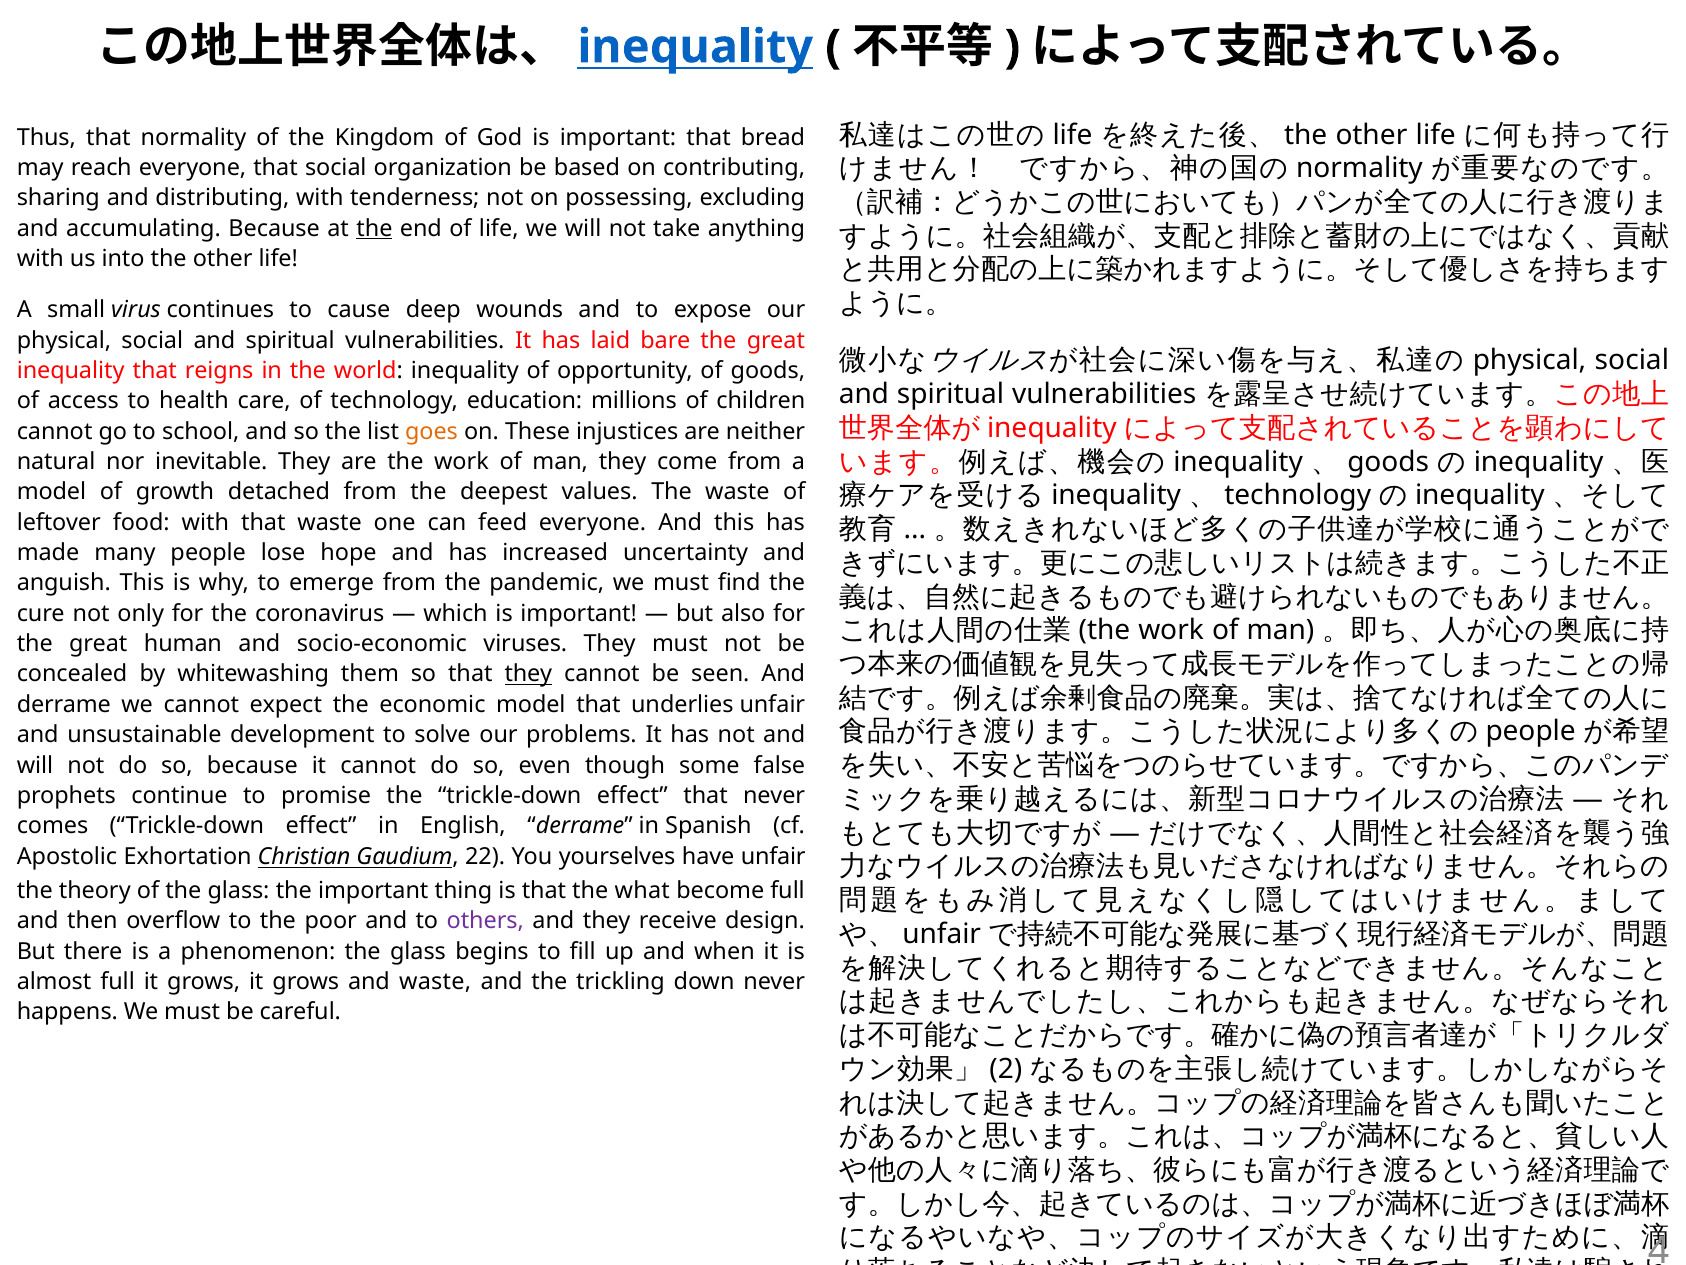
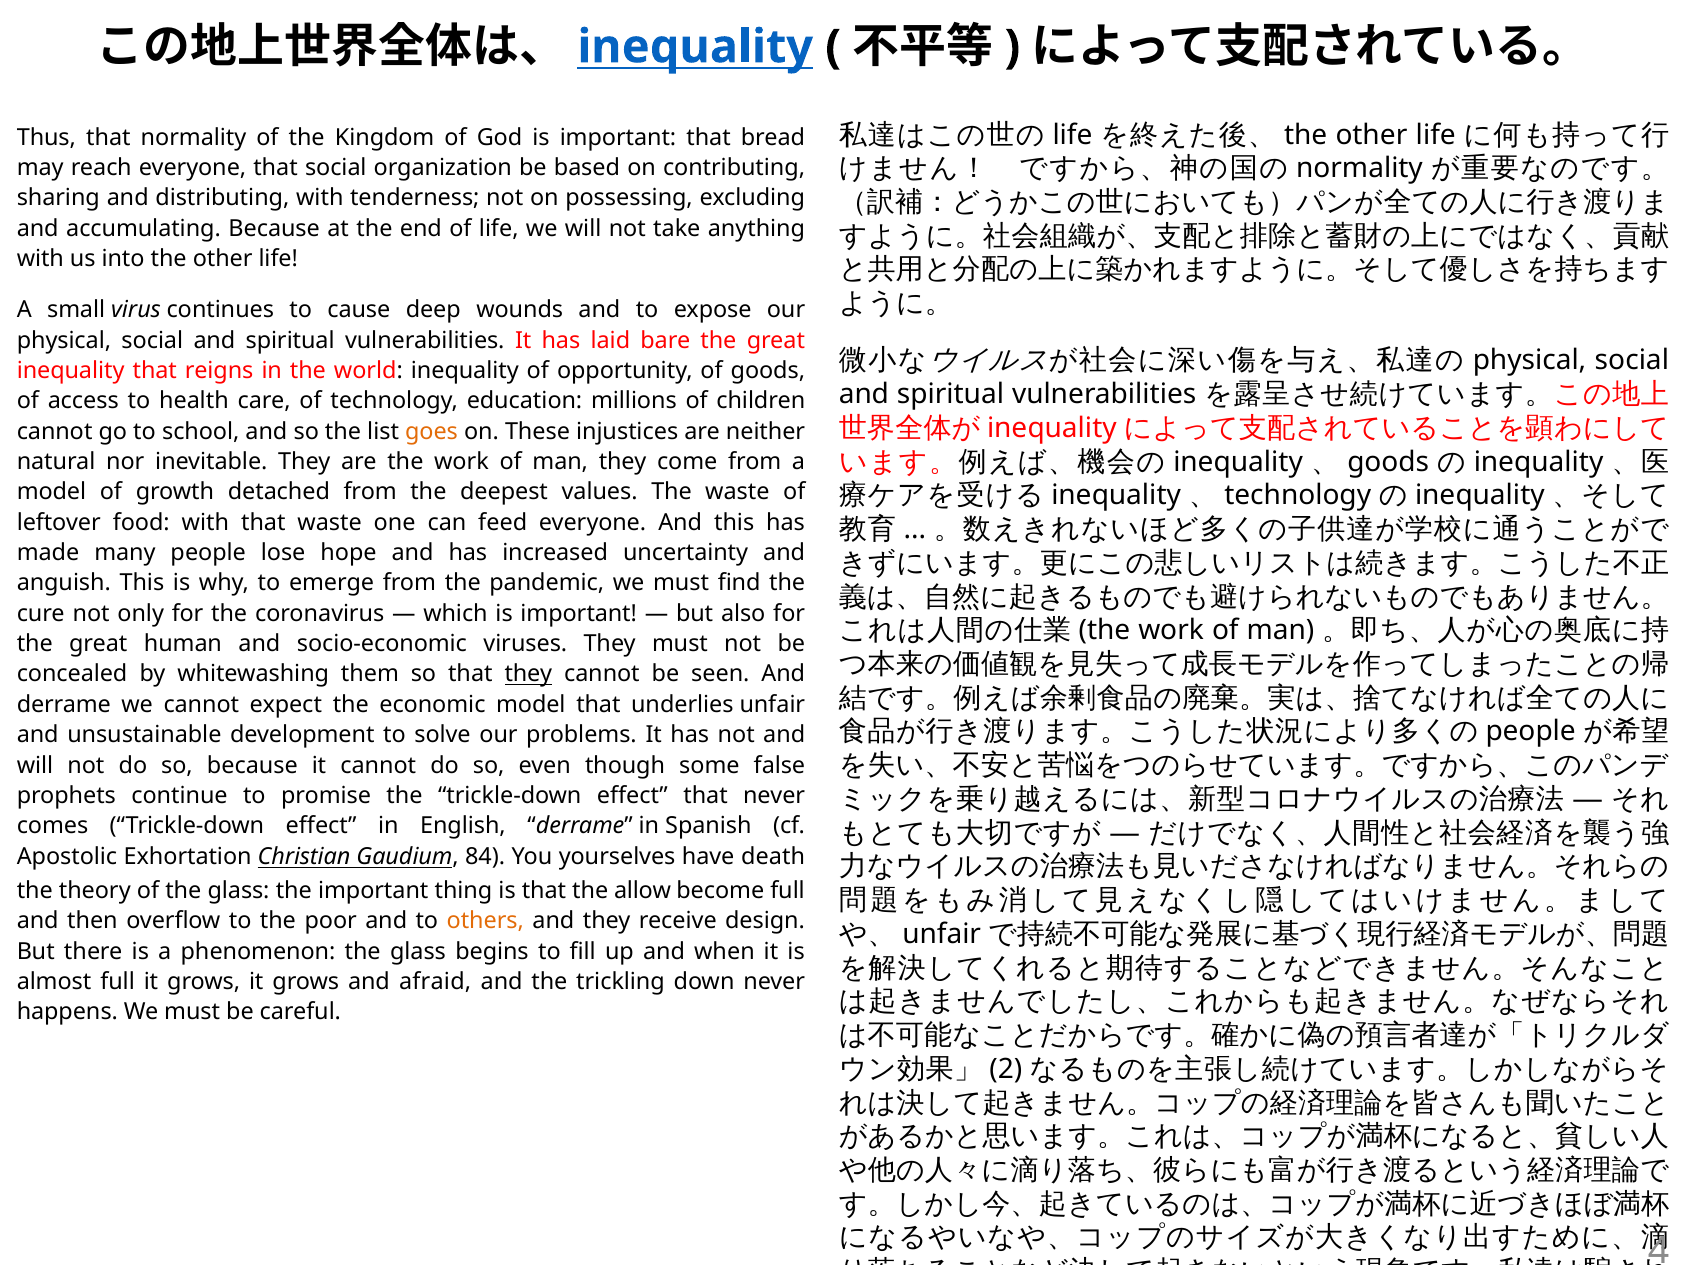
the at (375, 228) underline: present -> none
22: 22 -> 84
have unfair: unfair -> death
what: what -> allow
others colour: purple -> orange
and waste: waste -> afraid
